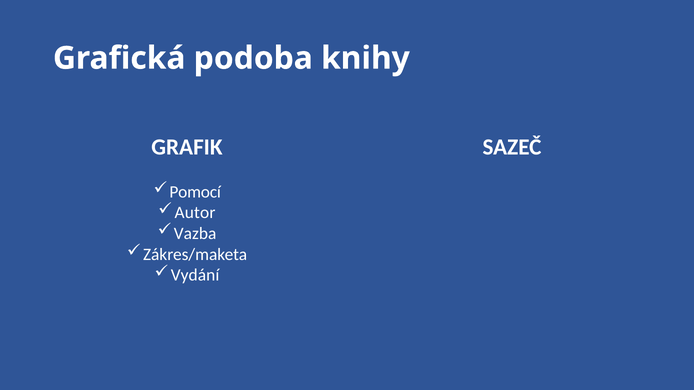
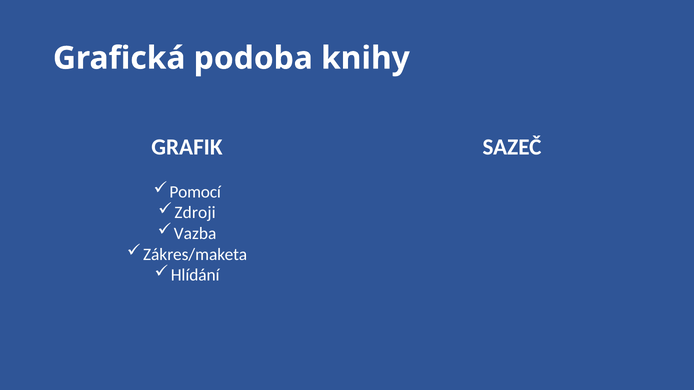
Autor: Autor -> Zdroji
Vydání: Vydání -> Hlídání
